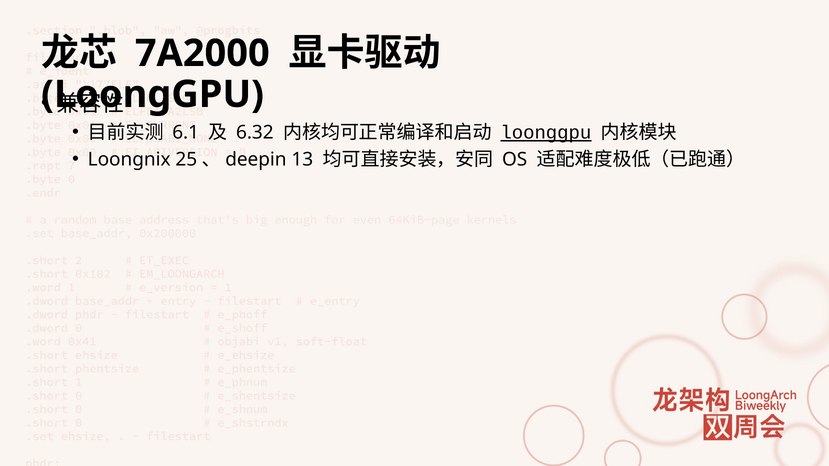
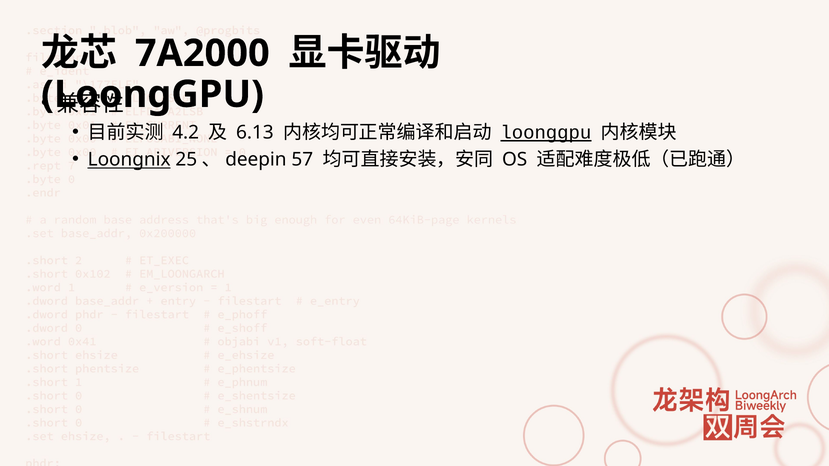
6.1: 6.1 -> 4.2
6.32: 6.32 -> 6.13
Loongnix underline: none -> present
13: 13 -> 57
